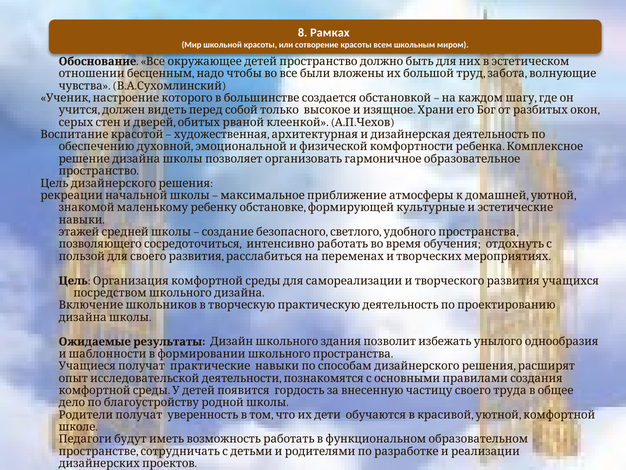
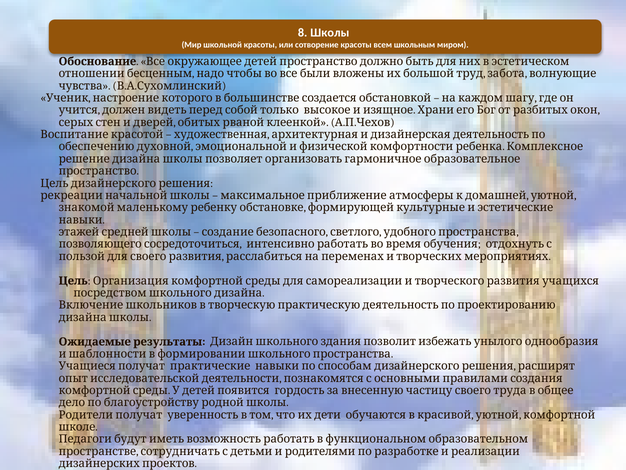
Рамках: Рамках -> Школы
